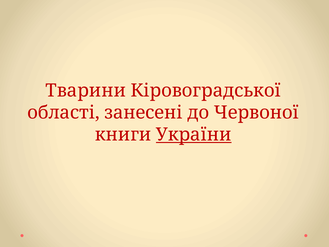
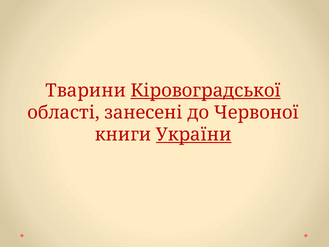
Кіровоградської underline: none -> present
